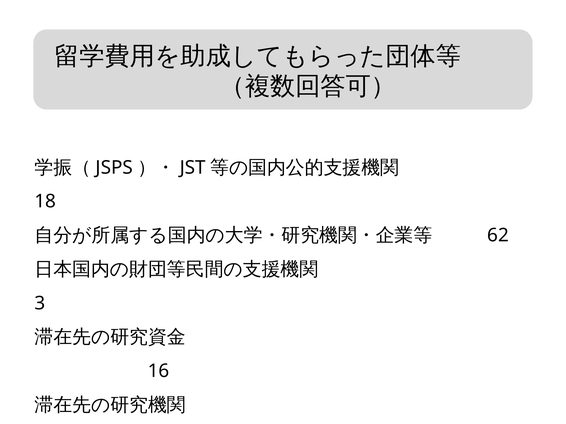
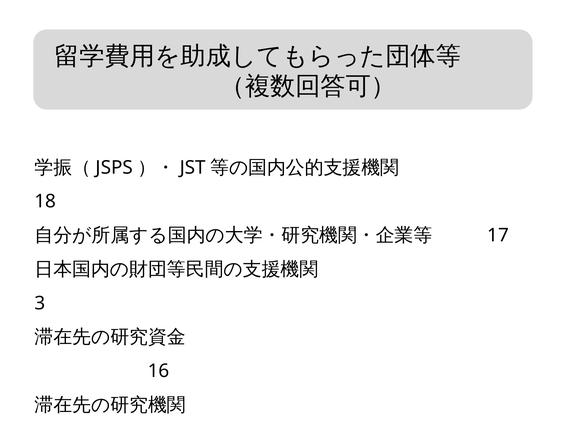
62: 62 -> 17
